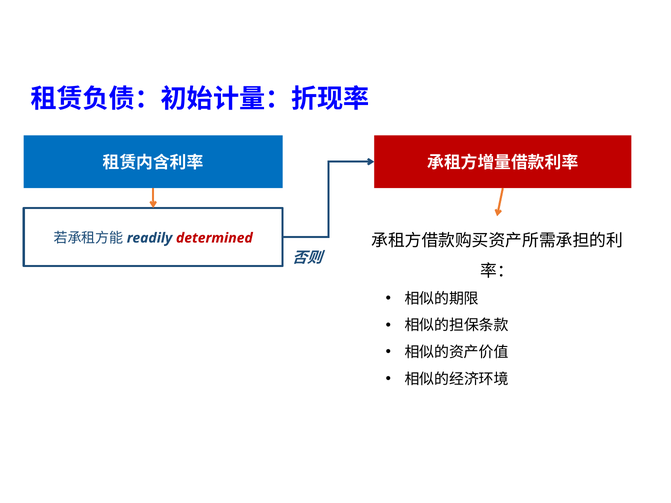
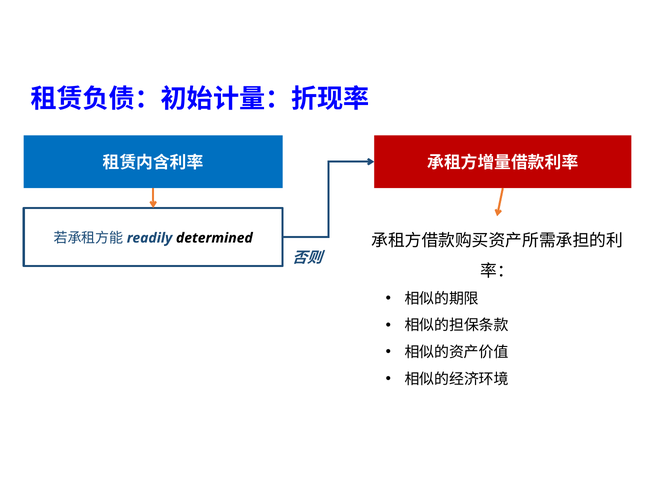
determined colour: red -> black
